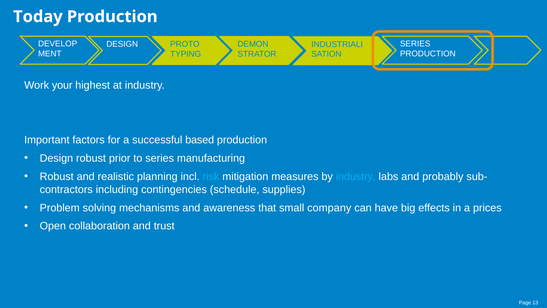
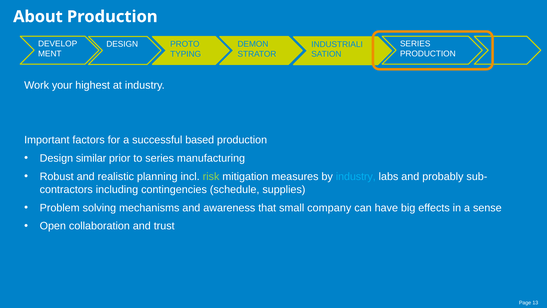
Today: Today -> About
Design robust: robust -> similar
risk colour: light blue -> light green
prices: prices -> sense
